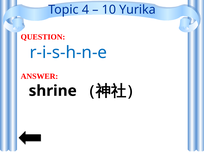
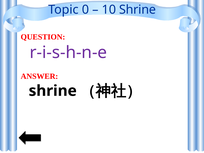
4: 4 -> 0
10 Yurika: Yurika -> Shrine
r-i-s-h-n-e colour: blue -> purple
